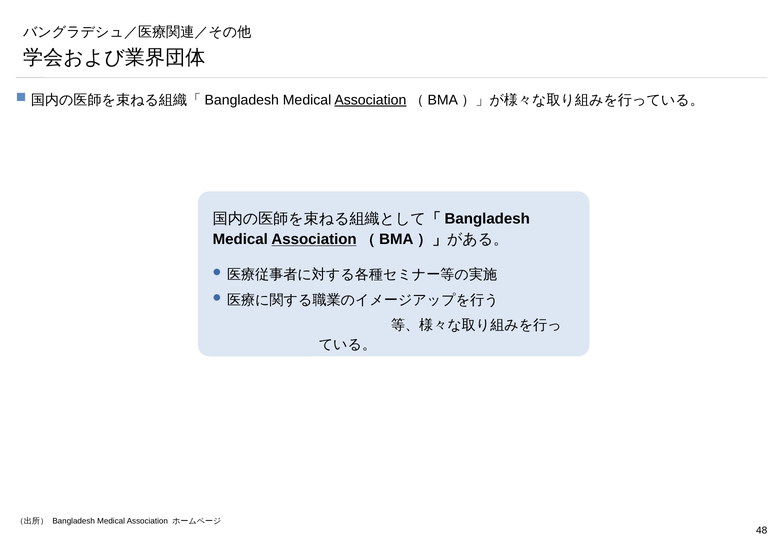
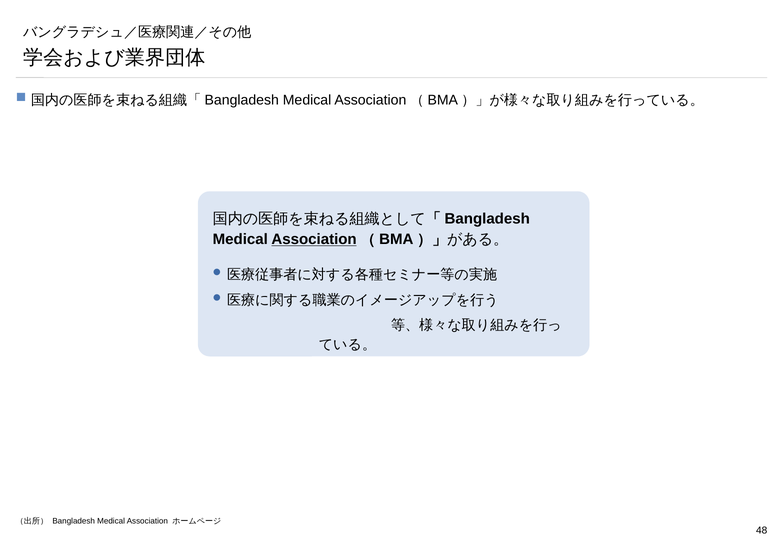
Association at (370, 100) underline: present -> none
